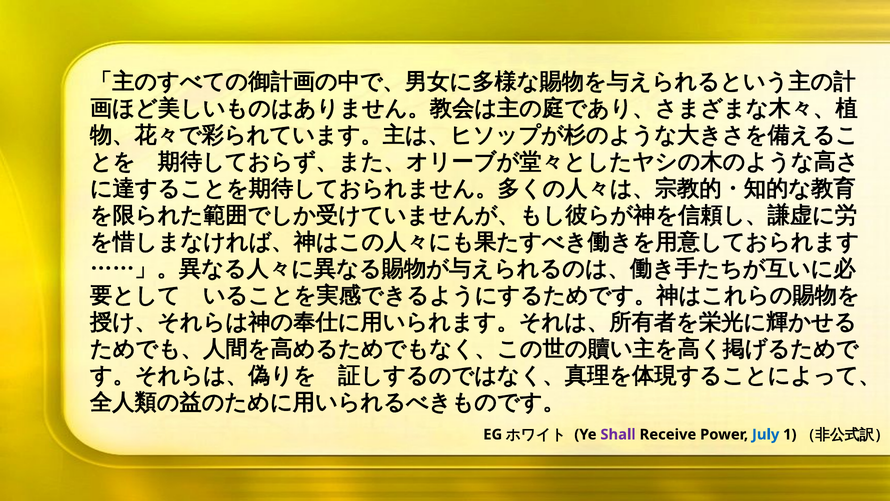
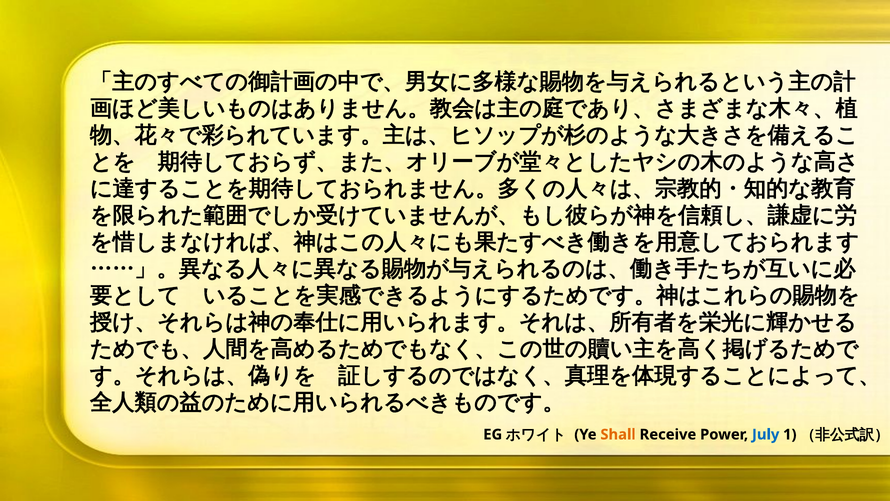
Shall colour: purple -> orange
